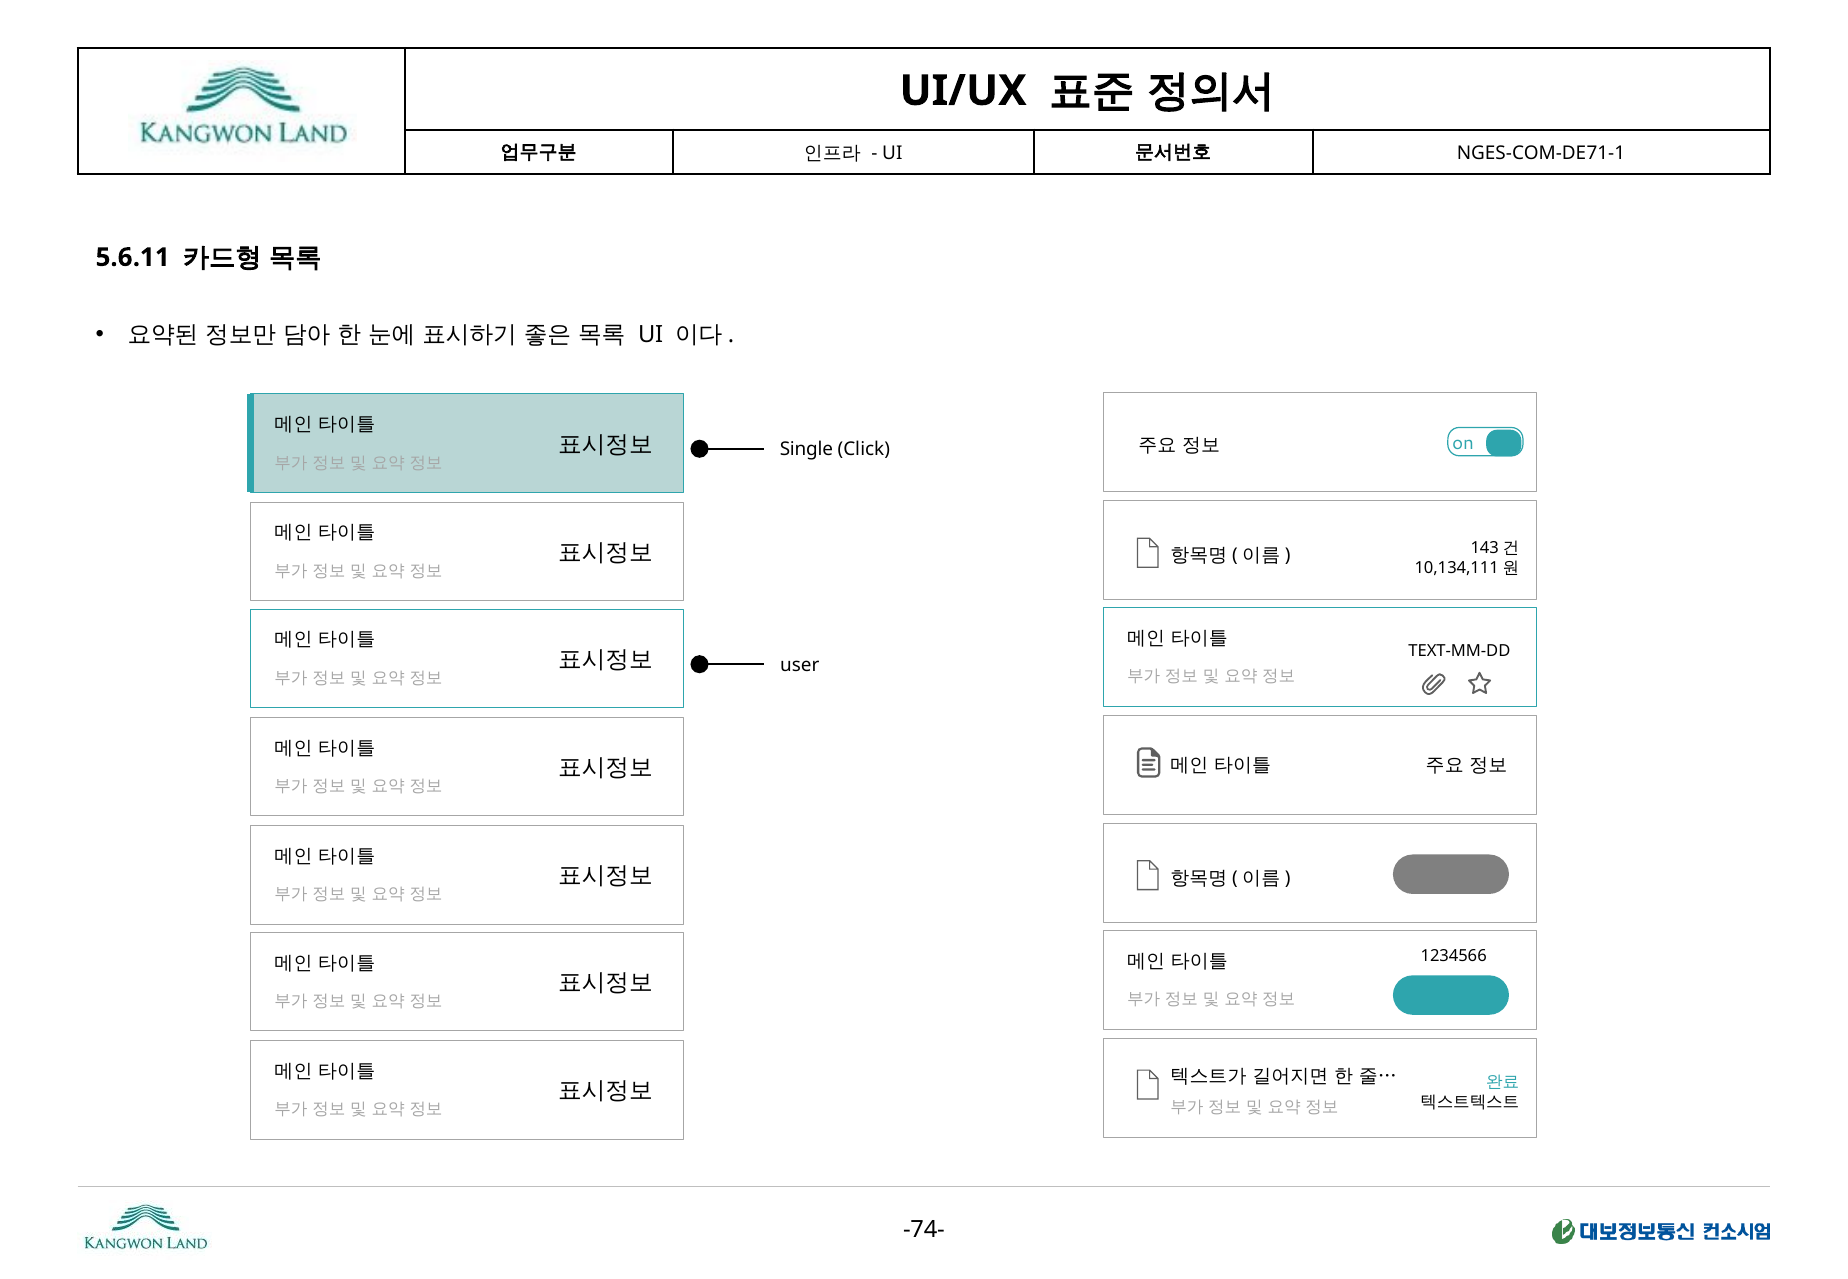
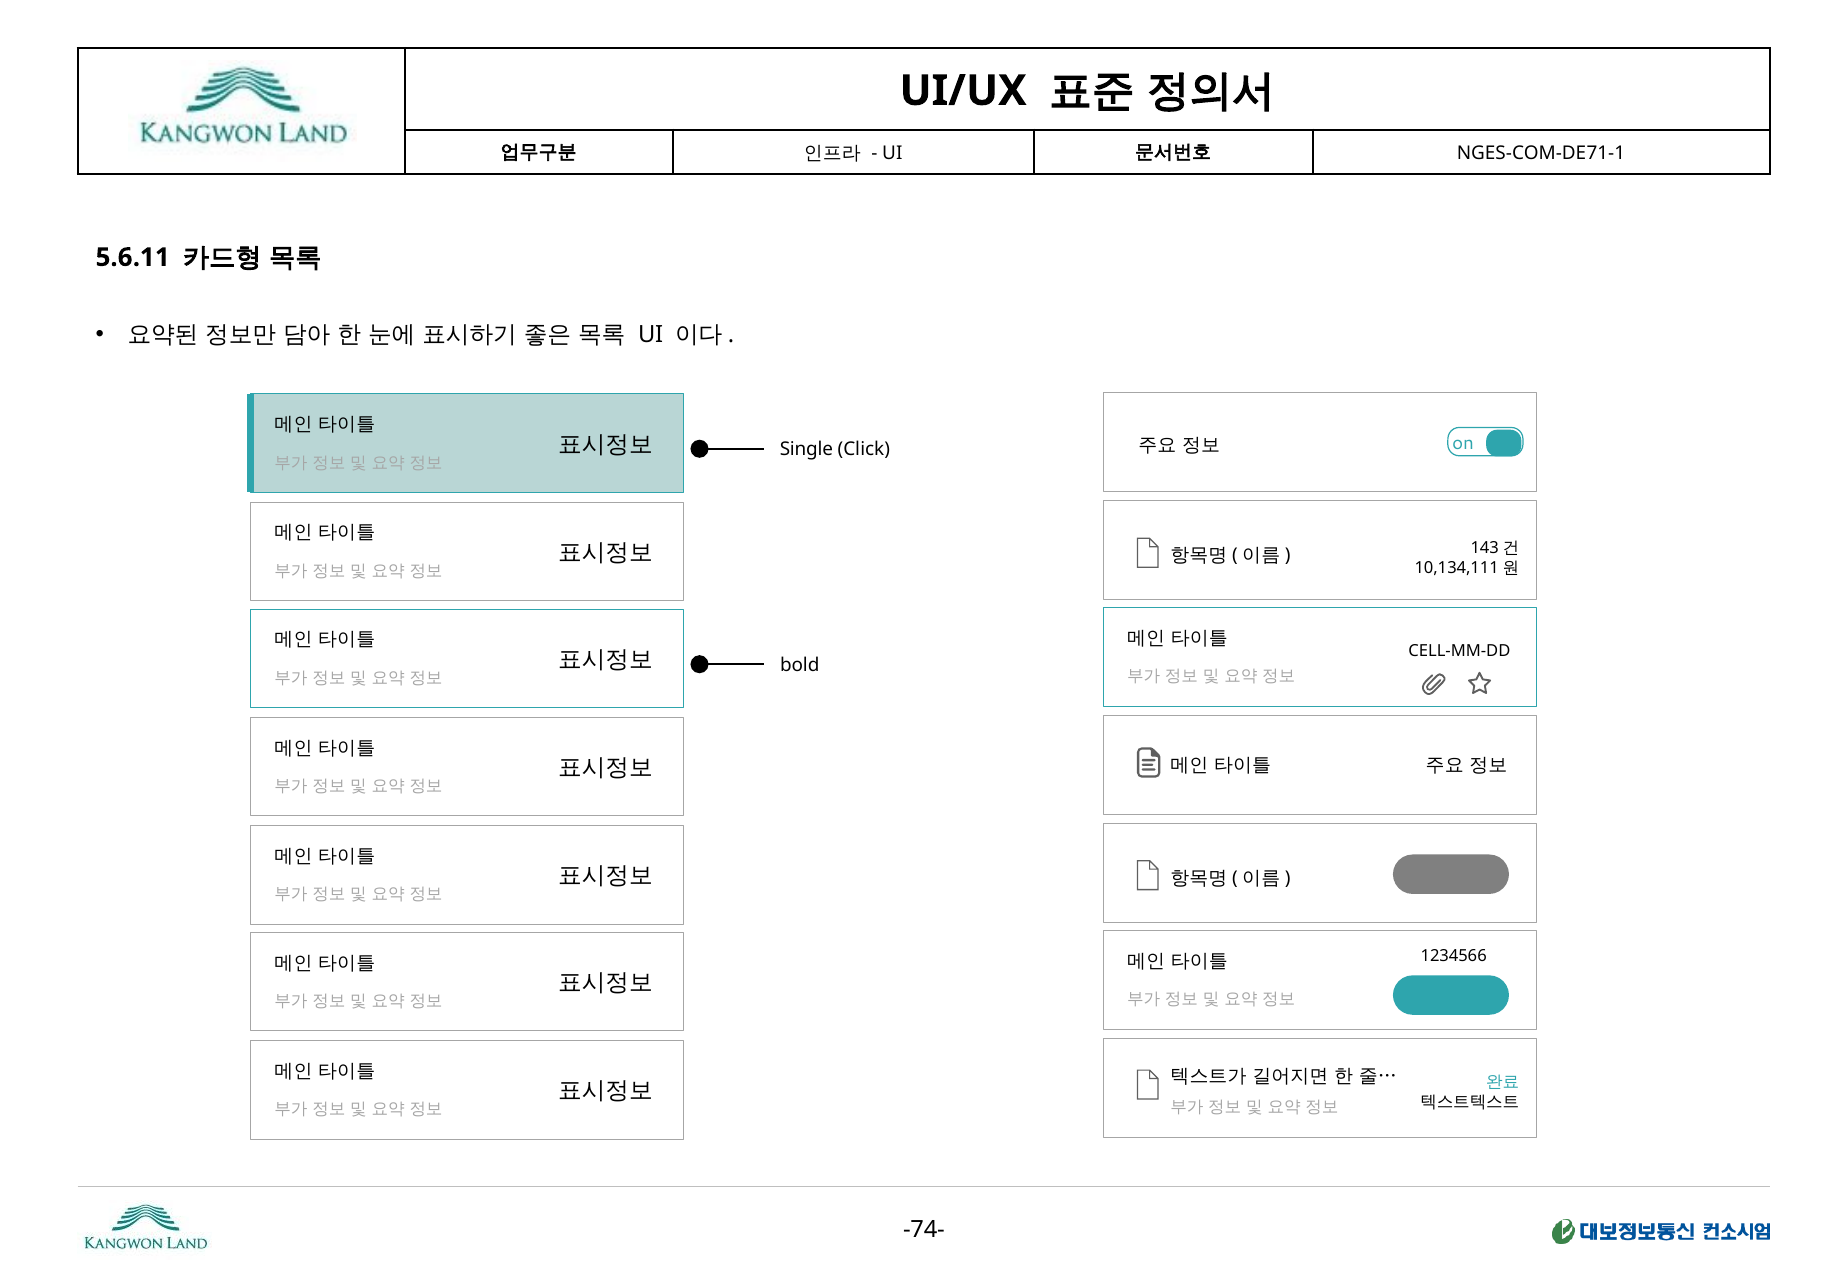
TEXT-MM-DD: TEXT-MM-DD -> CELL-MM-DD
user: user -> bold
